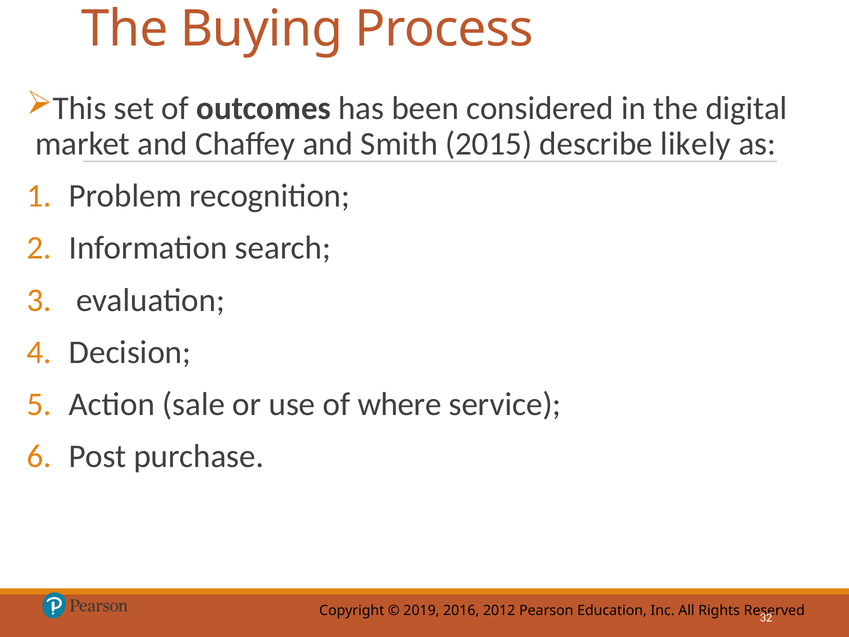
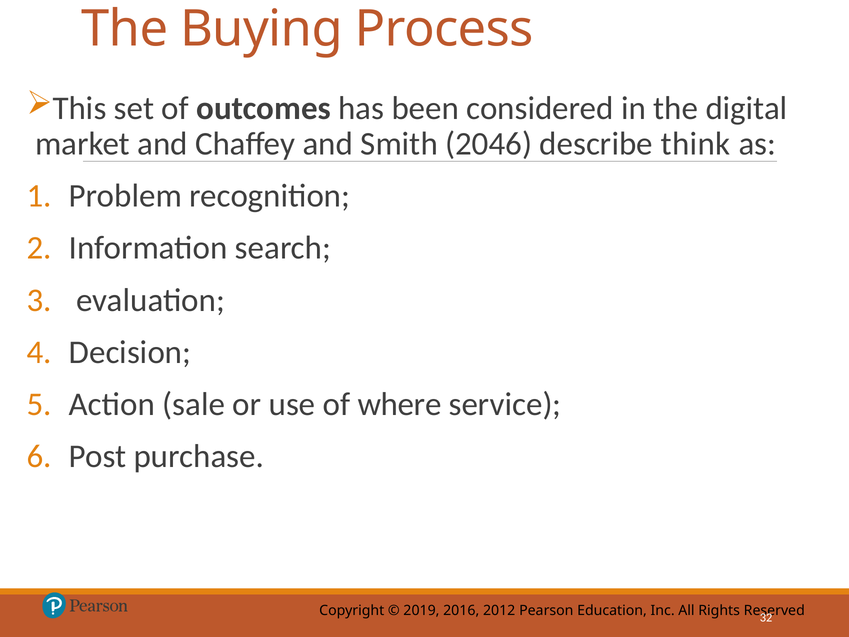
2015: 2015 -> 2046
likely: likely -> think
